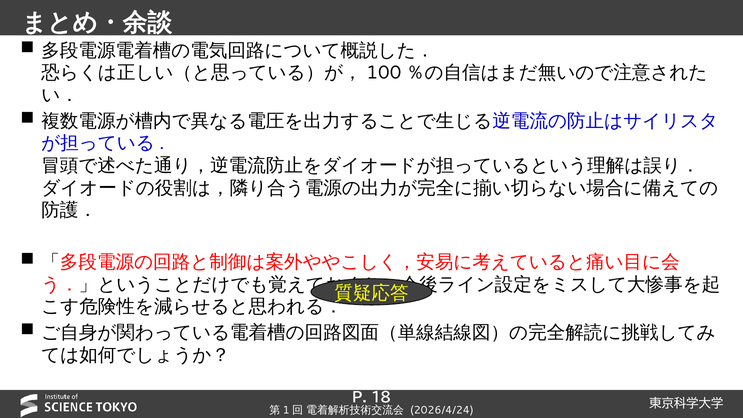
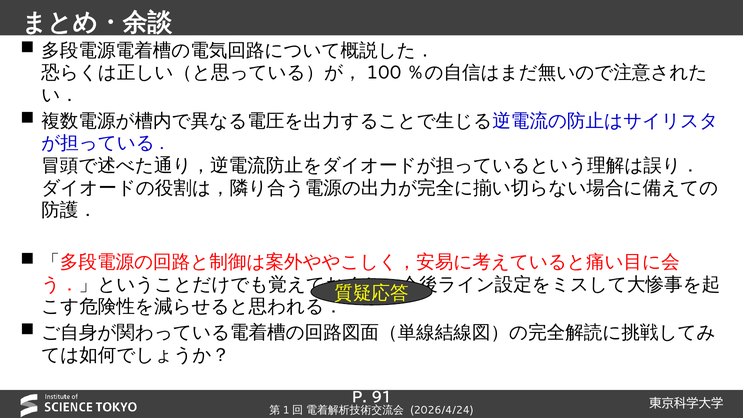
18: 18 -> 91
